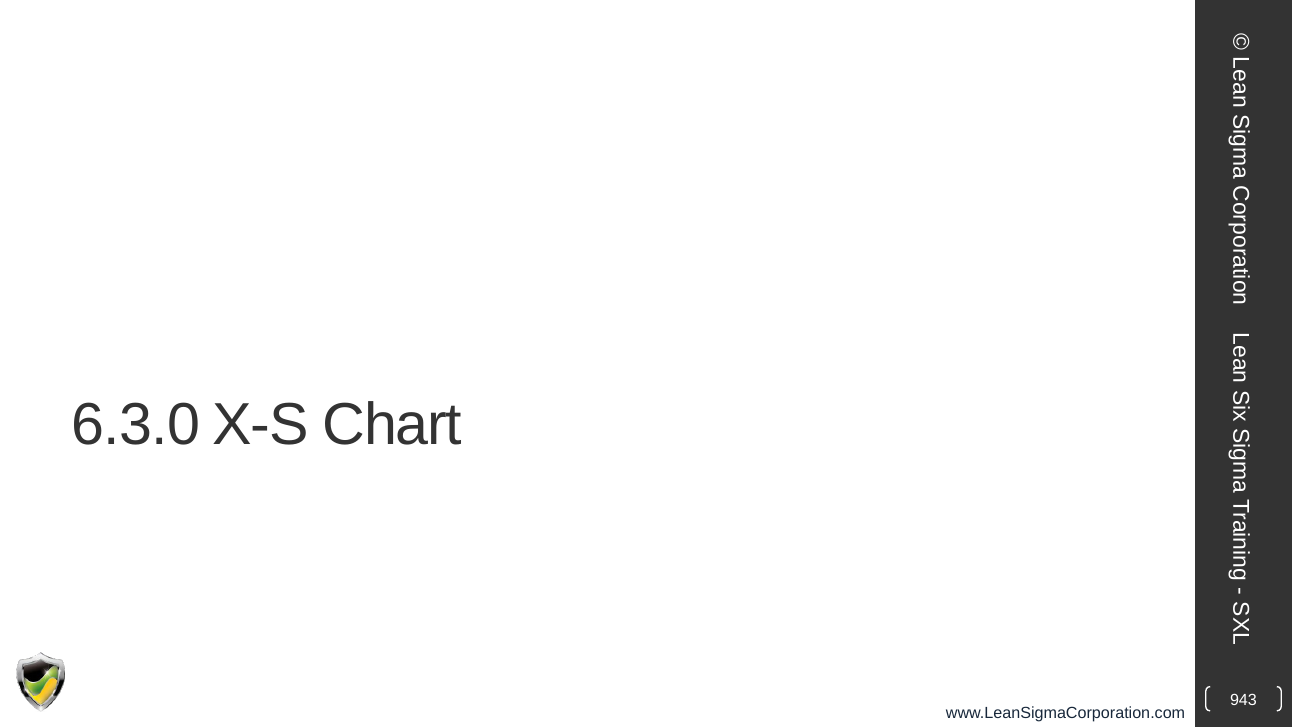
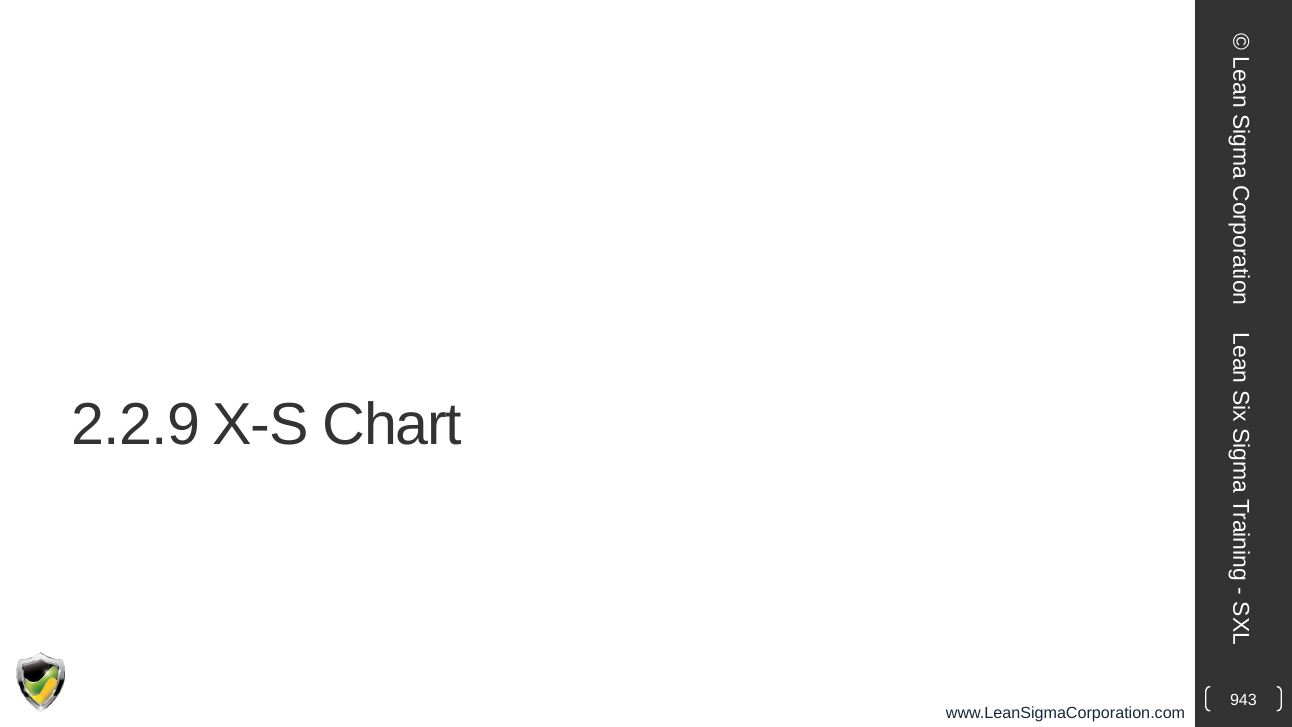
6.3.0: 6.3.0 -> 2.2.9
